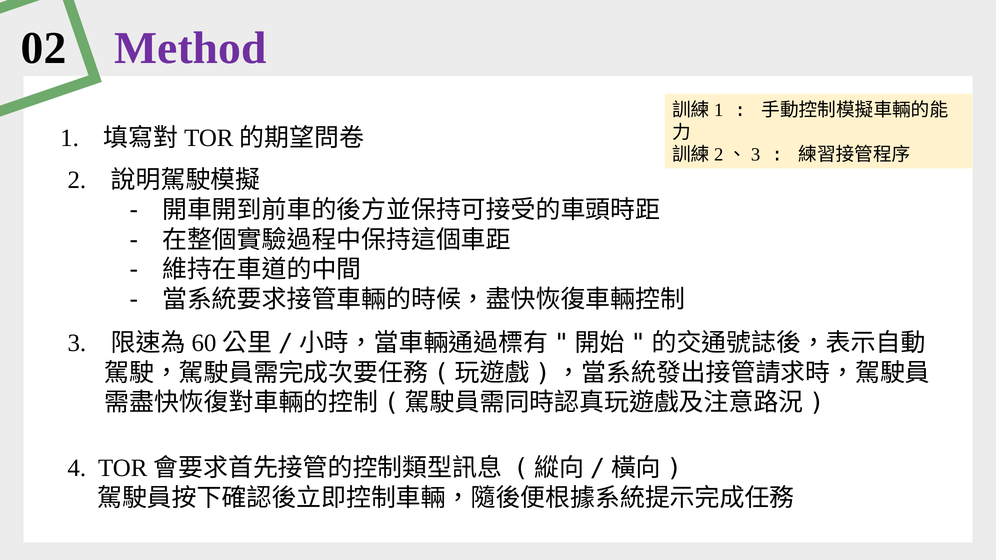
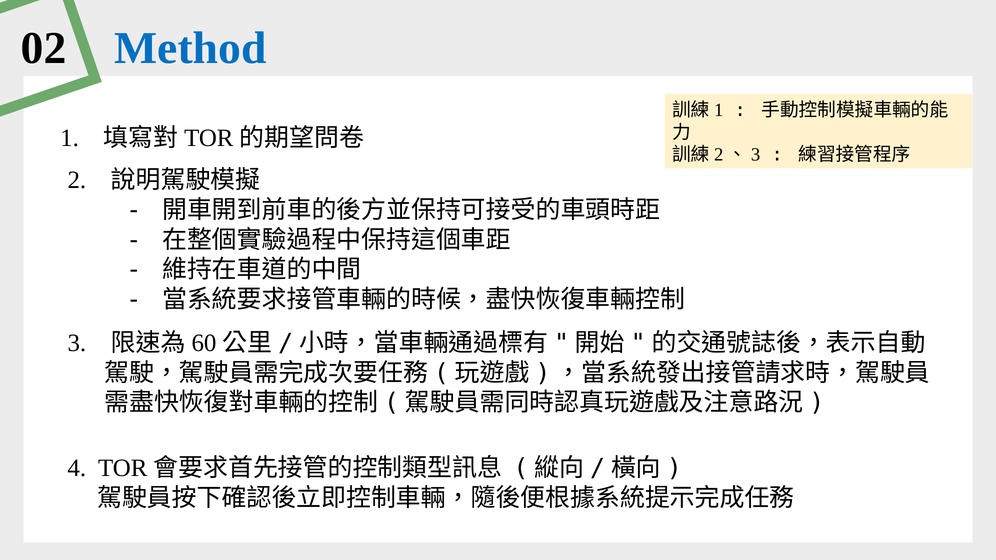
Method colour: purple -> blue
